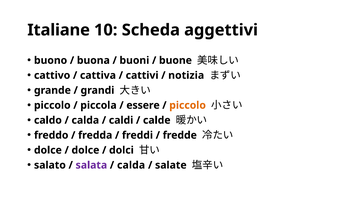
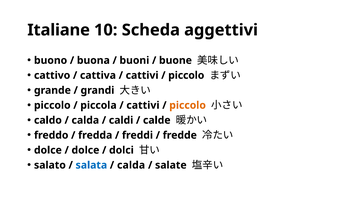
notizia at (186, 75): notizia -> piccolo
essere at (143, 105): essere -> cattivi
salata colour: purple -> blue
